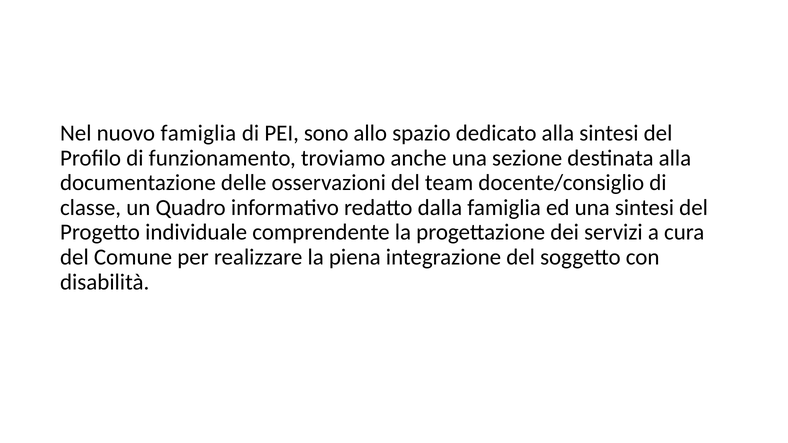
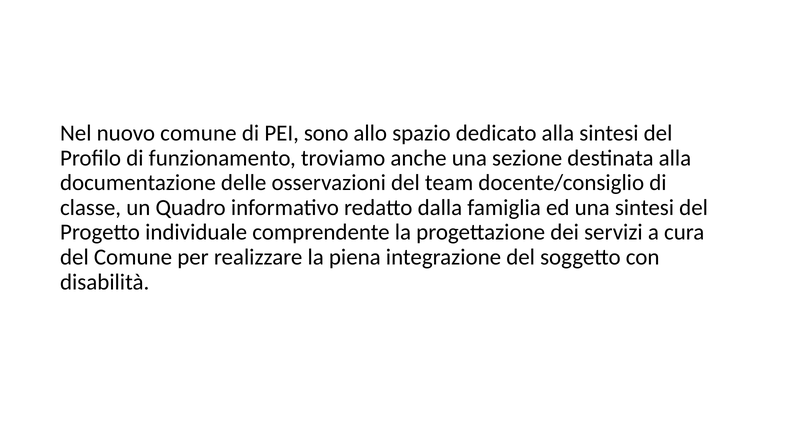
nuovo famiglia: famiglia -> comune
